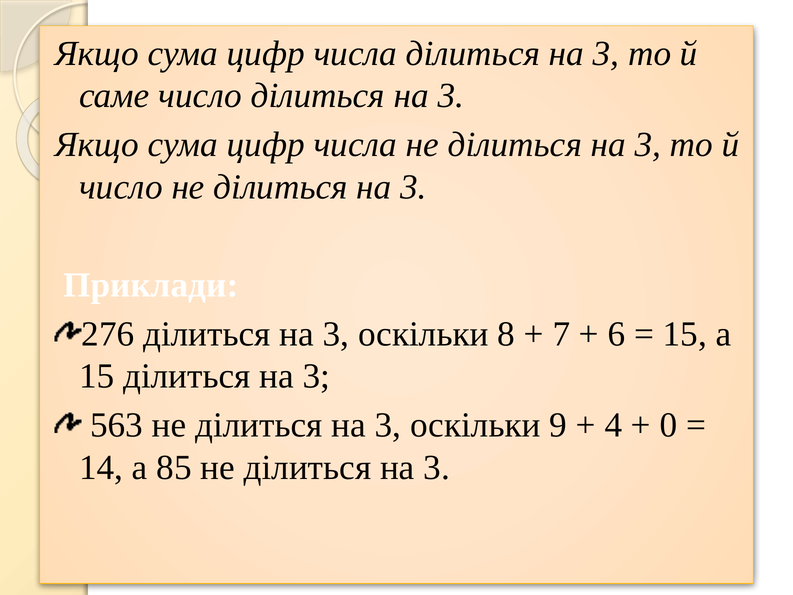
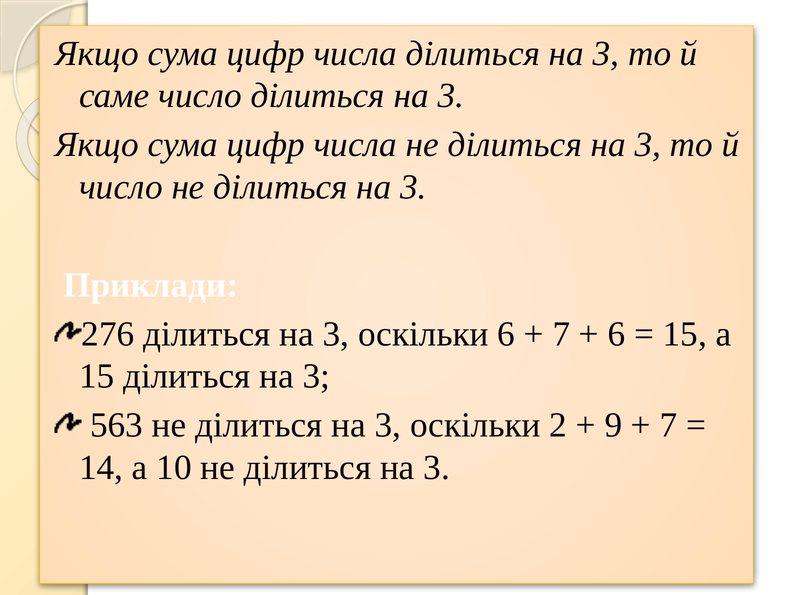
оскільки 8: 8 -> 6
9: 9 -> 2
4: 4 -> 9
0 at (669, 425): 0 -> 7
85: 85 -> 10
